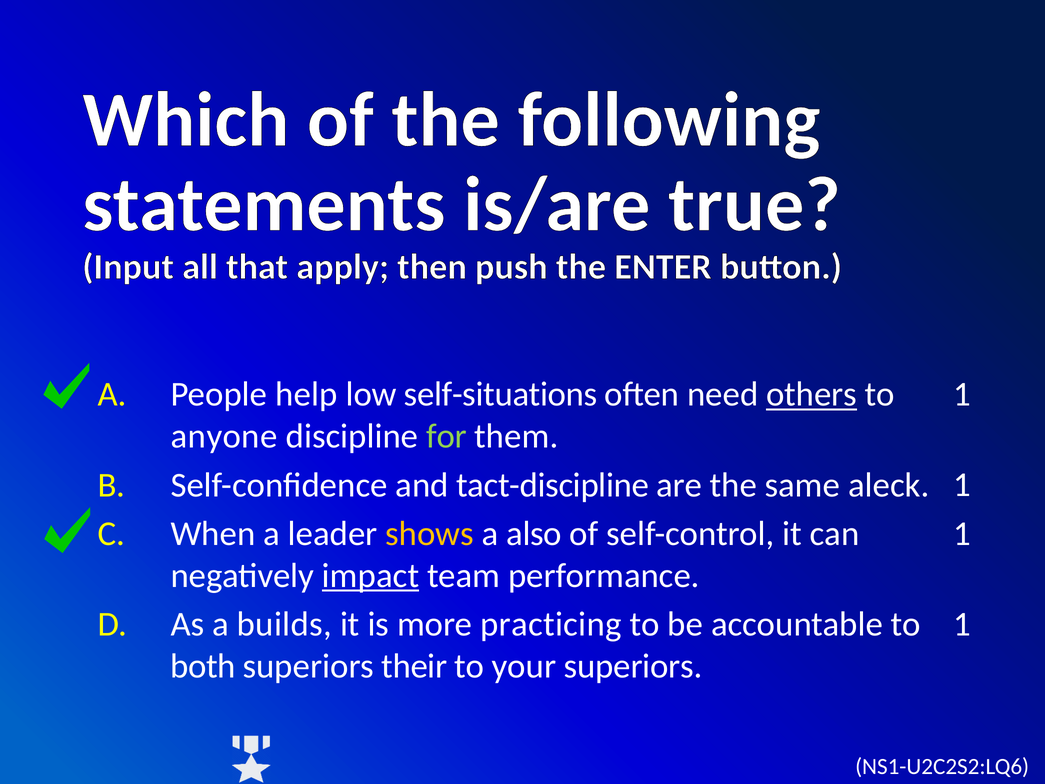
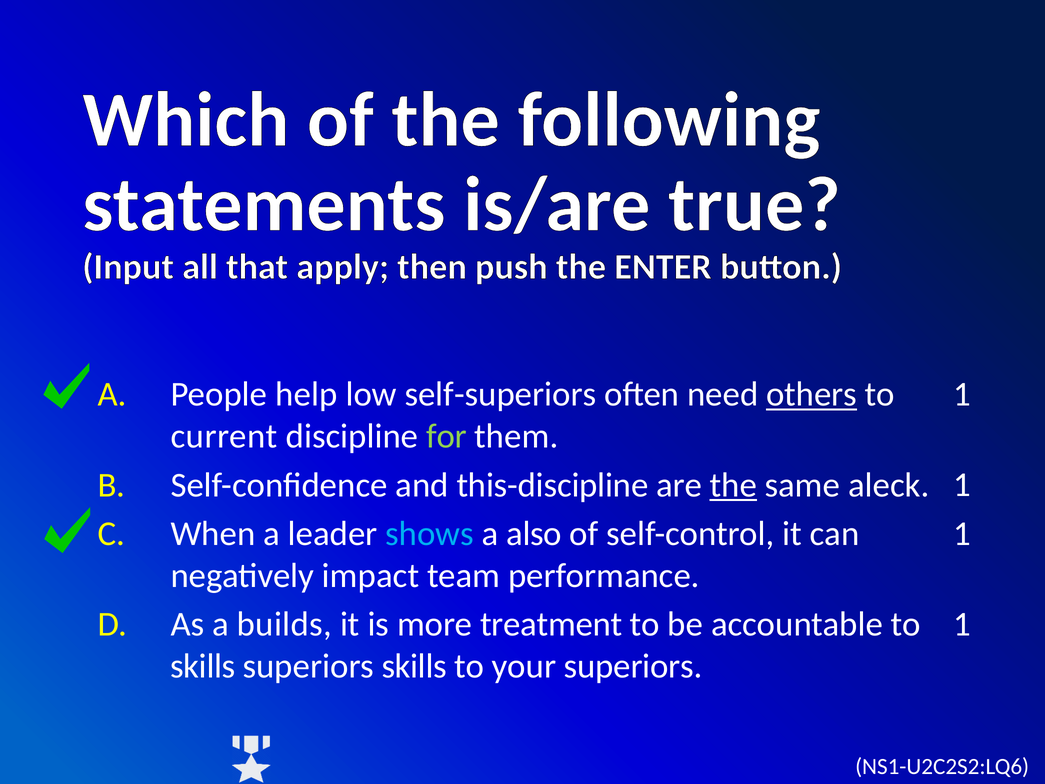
self-situations: self-situations -> self-superiors
anyone: anyone -> current
tact-discipline: tact-discipline -> this-discipline
the at (733, 485) underline: none -> present
shows colour: yellow -> light blue
impact underline: present -> none
practicing: practicing -> treatment
both at (203, 666): both -> skills
superiors their: their -> skills
